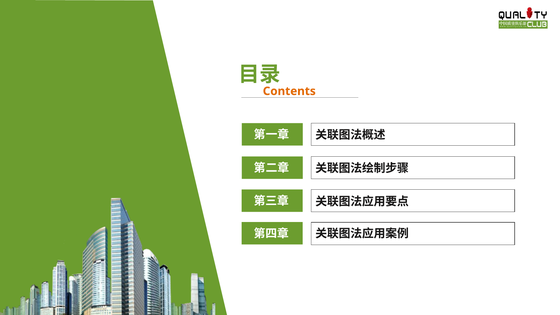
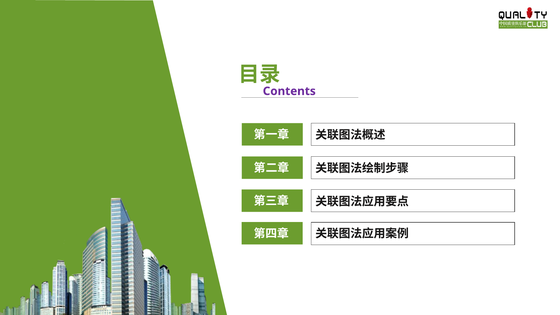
Contents colour: orange -> purple
